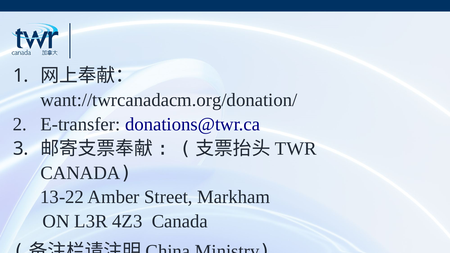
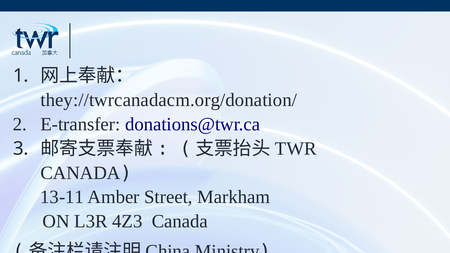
want://twrcanadacm.org/donation/: want://twrcanadacm.org/donation/ -> they://twrcanadacm.org/donation/
13-22: 13-22 -> 13-11
